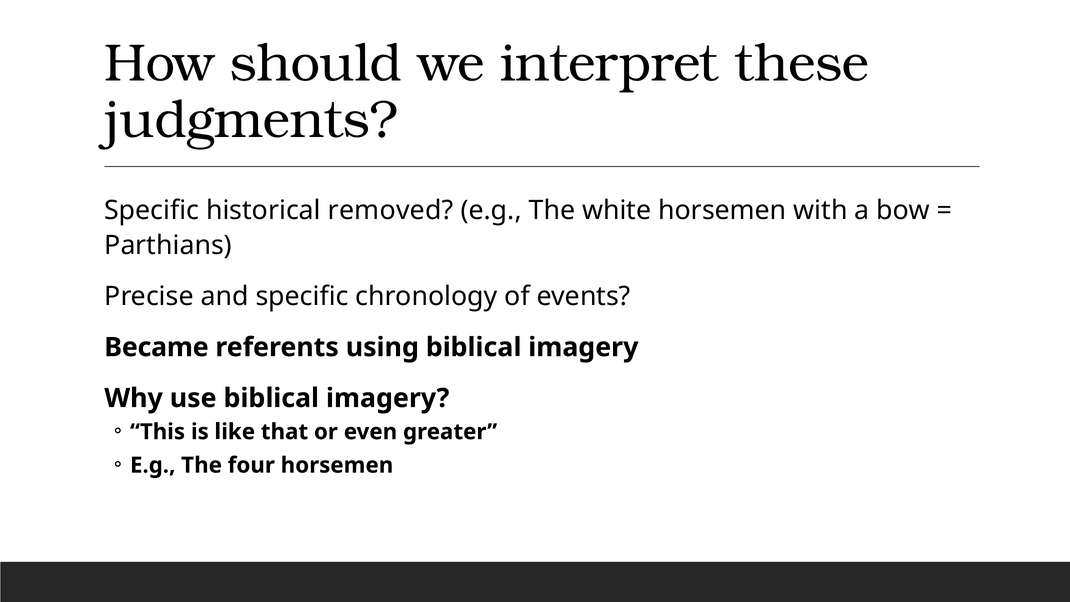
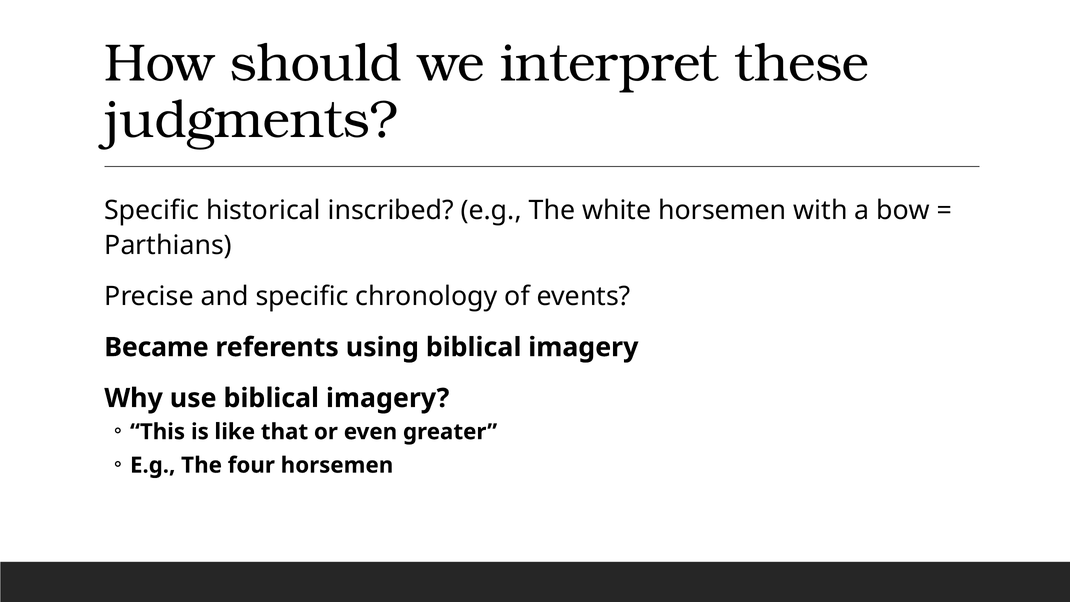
removed: removed -> inscribed
